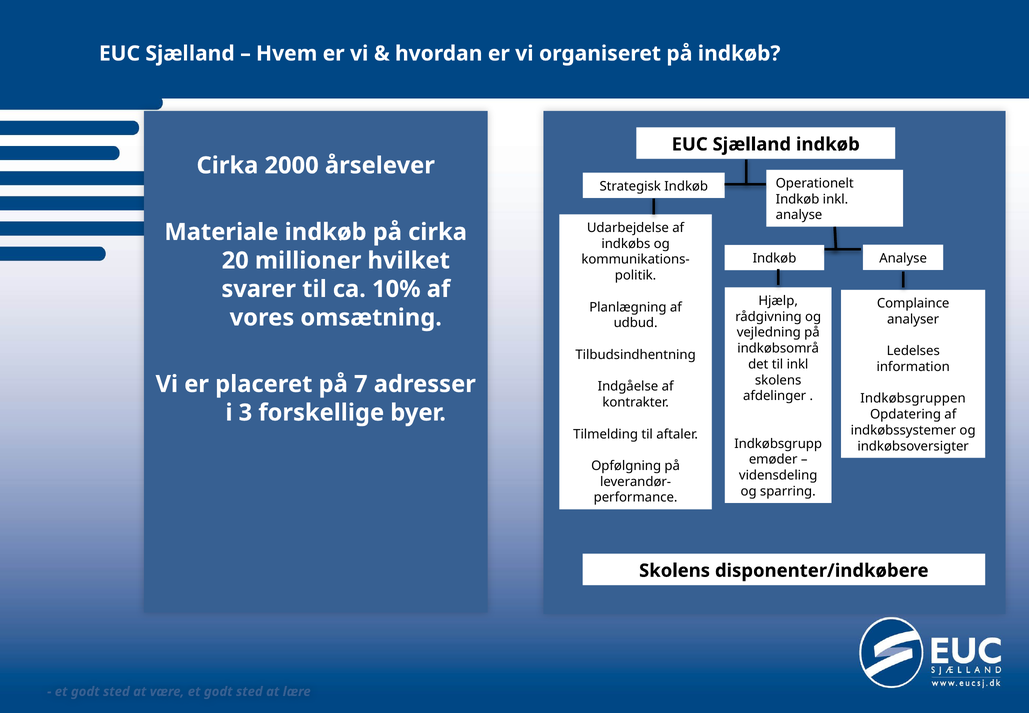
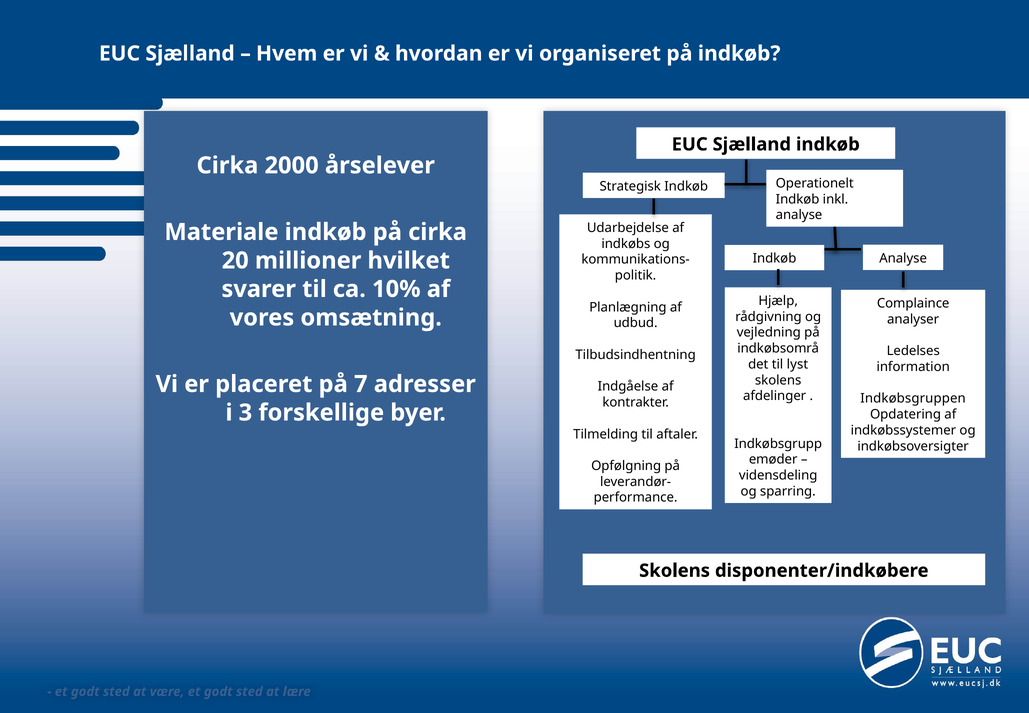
til inkl: inkl -> lyst
